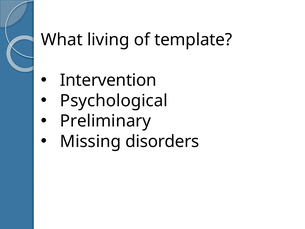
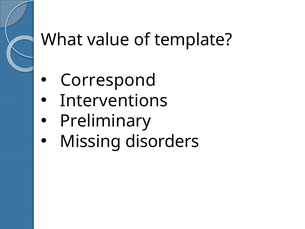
living: living -> value
Intervention: Intervention -> Correspond
Psychological: Psychological -> Interventions
